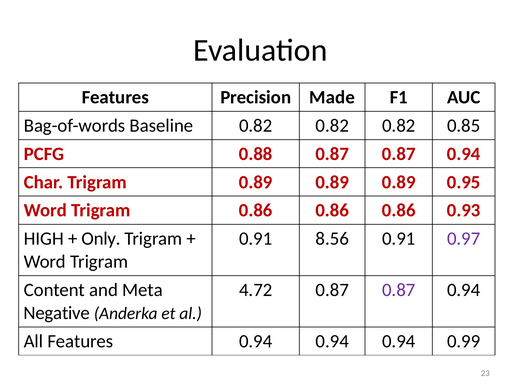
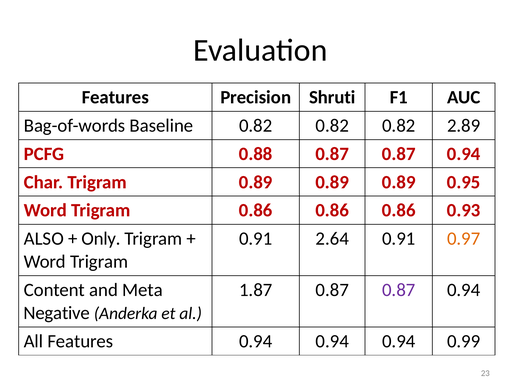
Made: Made -> Shruti
0.85: 0.85 -> 2.89
HIGH: HIGH -> ALSO
8.56: 8.56 -> 2.64
0.97 colour: purple -> orange
4.72: 4.72 -> 1.87
